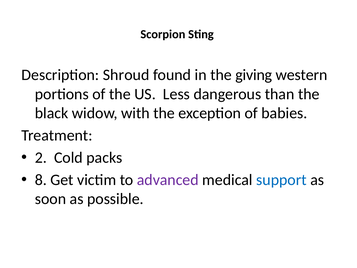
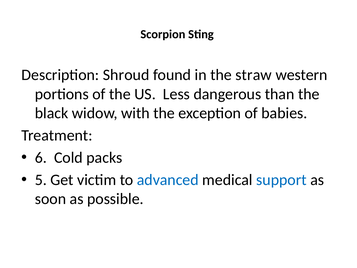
giving: giving -> straw
2: 2 -> 6
8: 8 -> 5
advanced colour: purple -> blue
